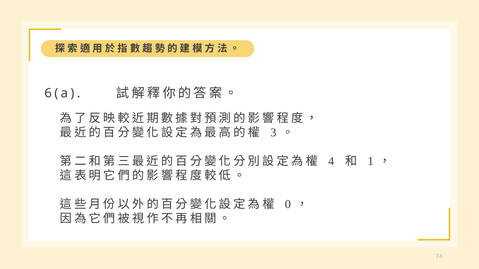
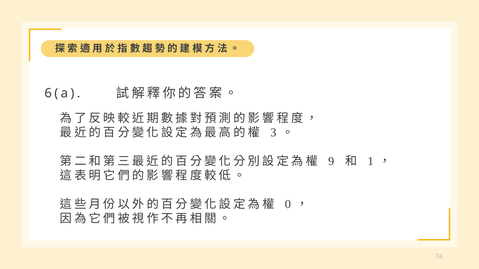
4: 4 -> 9
